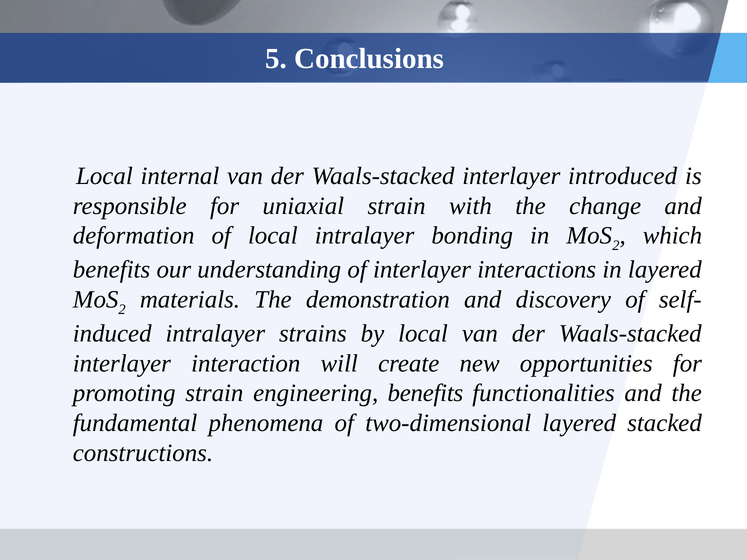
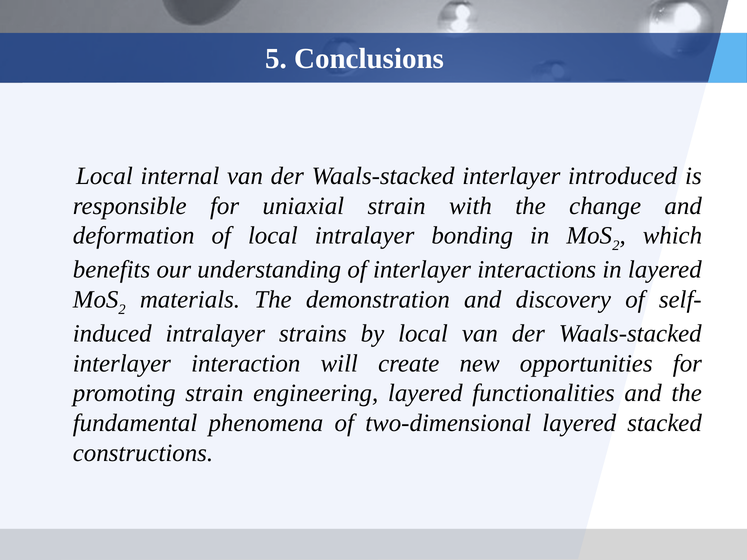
engineering benefits: benefits -> layered
